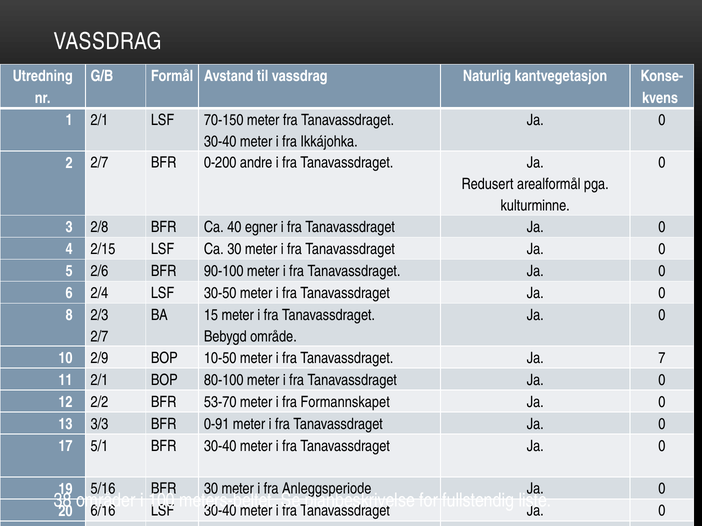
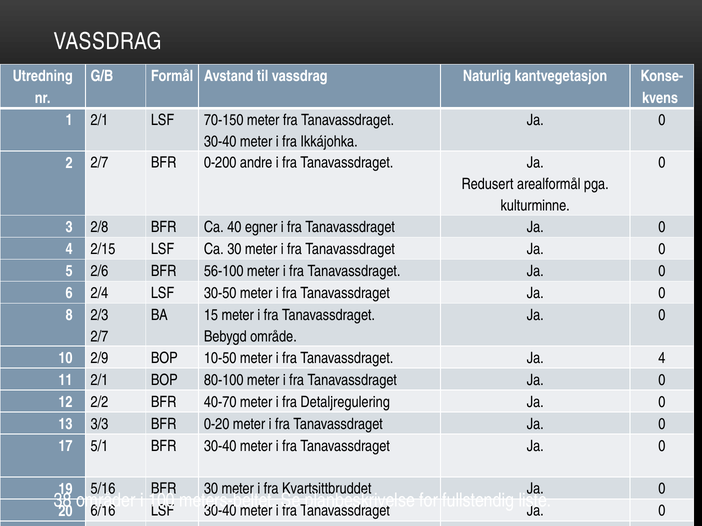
90-100: 90-100 -> 56-100
Ja 7: 7 -> 4
53-70: 53-70 -> 40-70
Formannskapet: Formannskapet -> Detaljregulering
0-91: 0-91 -> 0-20
Anleggsperiode: Anleggsperiode -> Kvartsittbruddet
